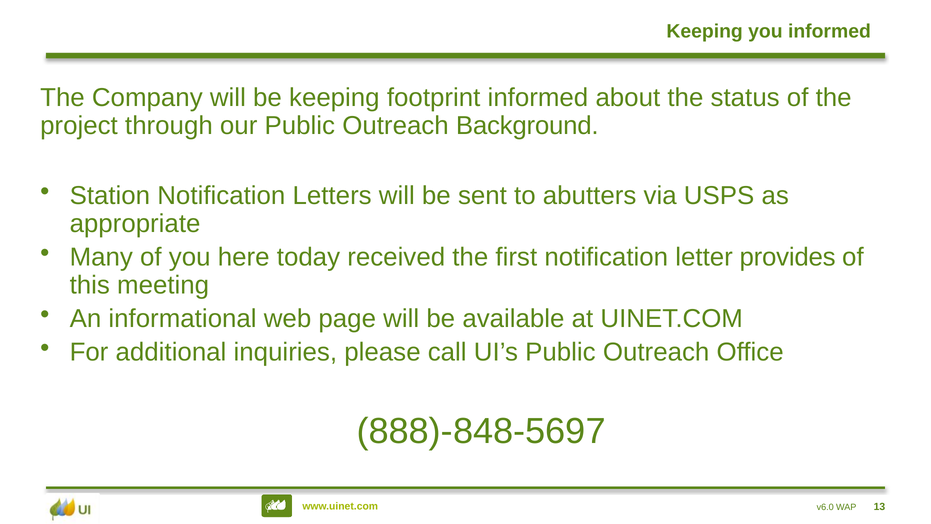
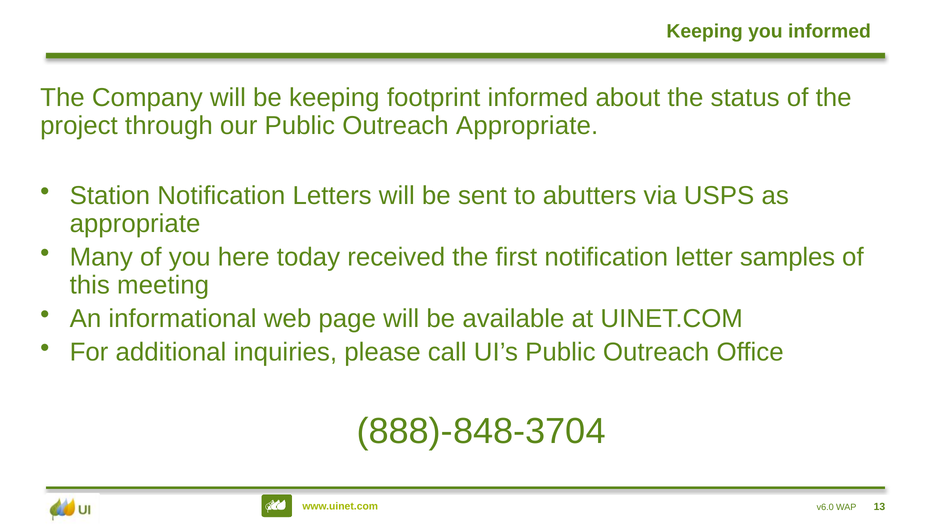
Outreach Background: Background -> Appropriate
provides: provides -> samples
888)-848-5697: 888)-848-5697 -> 888)-848-3704
